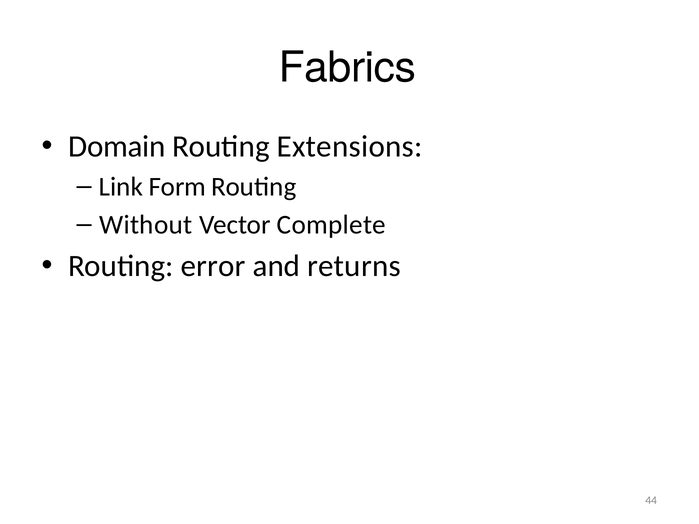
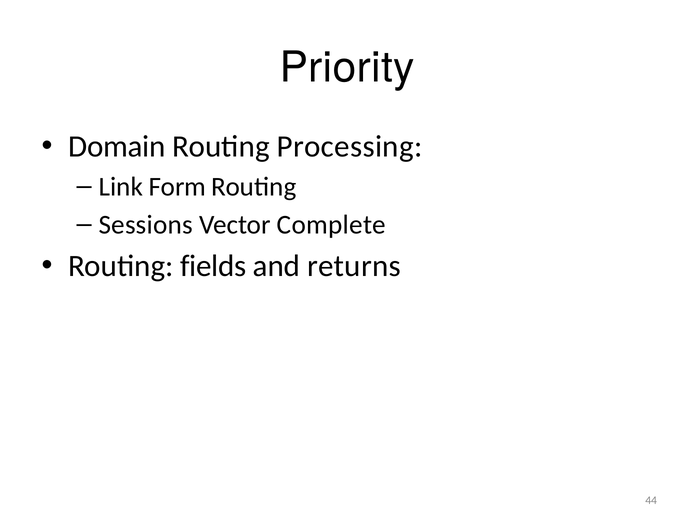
Fabrics: Fabrics -> Priority
Extensions: Extensions -> Processing
Without: Without -> Sessions
error: error -> fields
